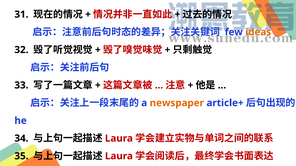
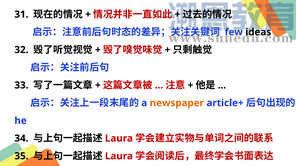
ideas colour: orange -> black
